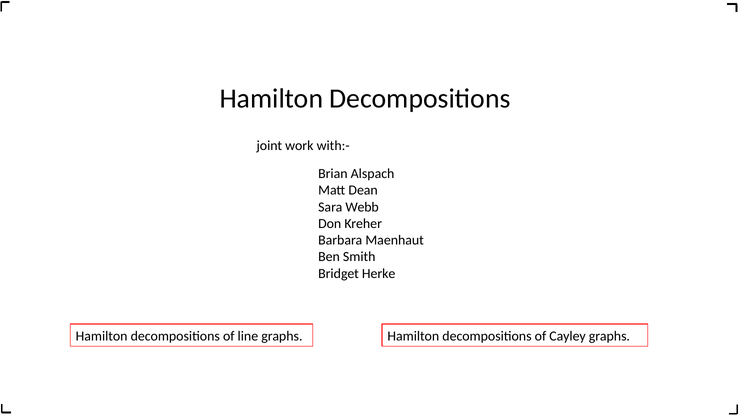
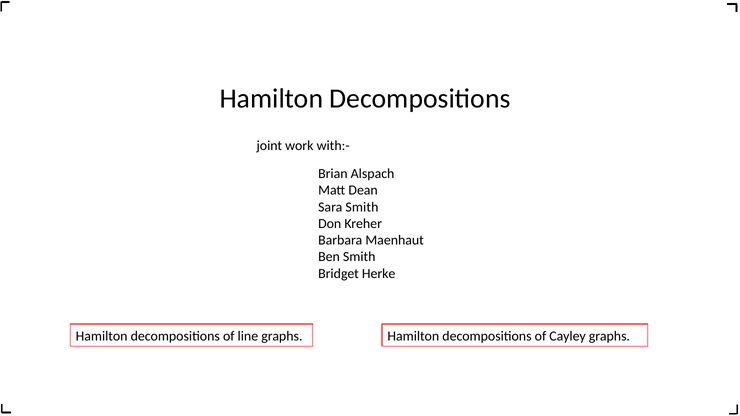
Sara Webb: Webb -> Smith
